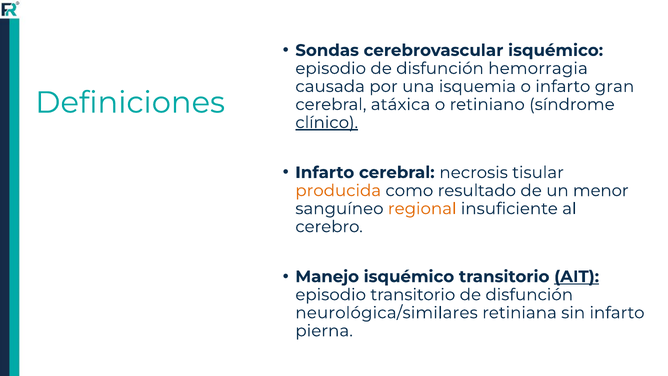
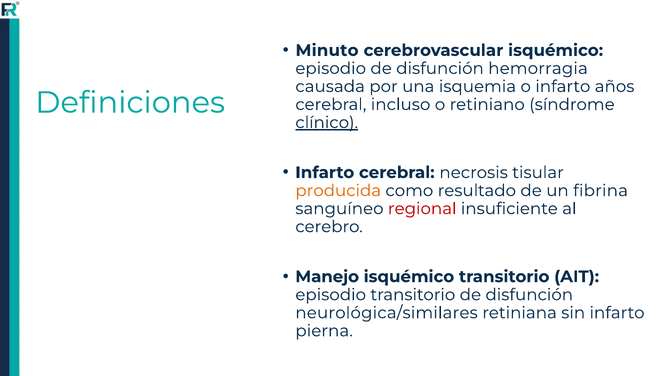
Sondas: Sondas -> Minuto
gran: gran -> años
atáxica: atáxica -> incluso
menor: menor -> fibrina
regional colour: orange -> red
AIT underline: present -> none
